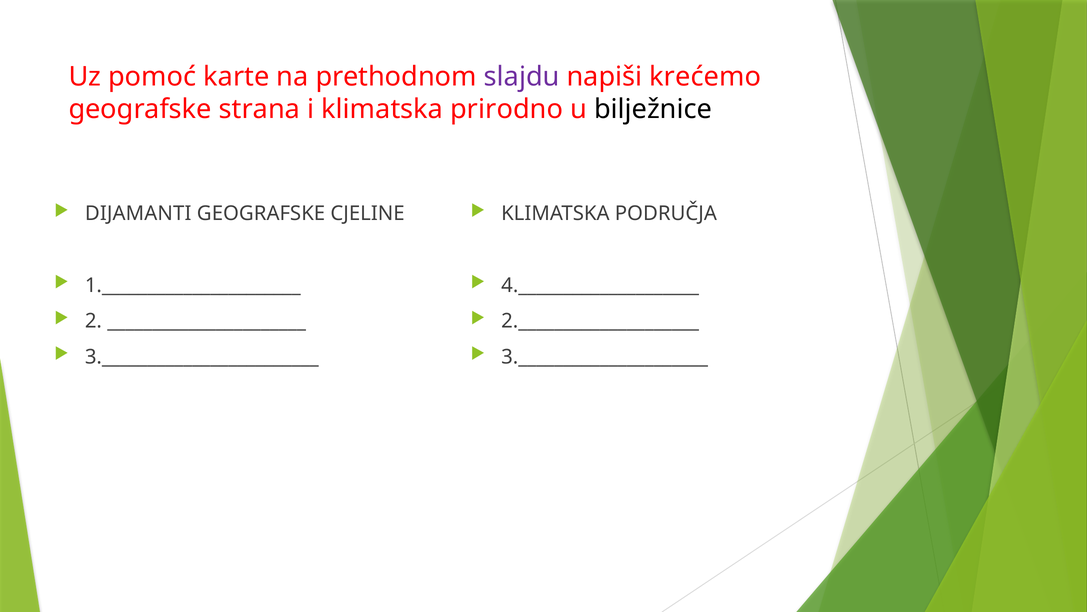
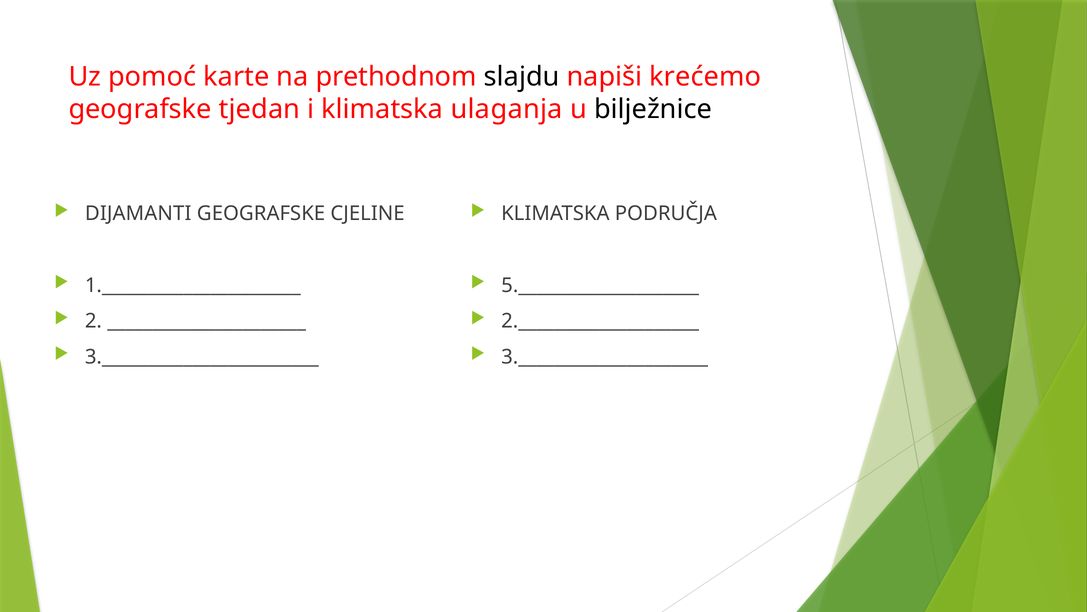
slajdu colour: purple -> black
strana: strana -> tjedan
prirodno: prirodno -> ulaganja
4.____________________: 4.____________________ -> 5.____________________
